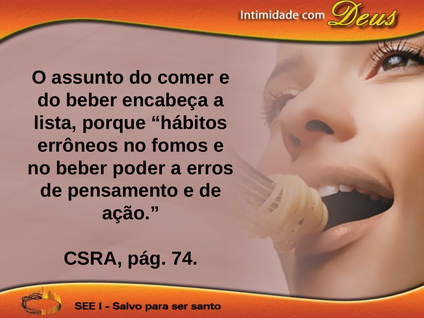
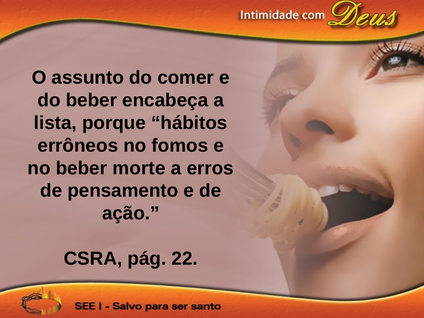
poder: poder -> morte
74: 74 -> 22
